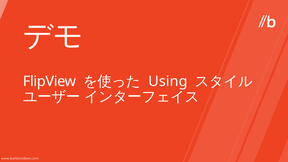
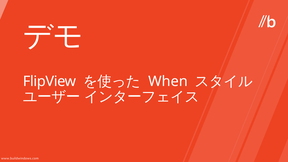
Using: Using -> When
